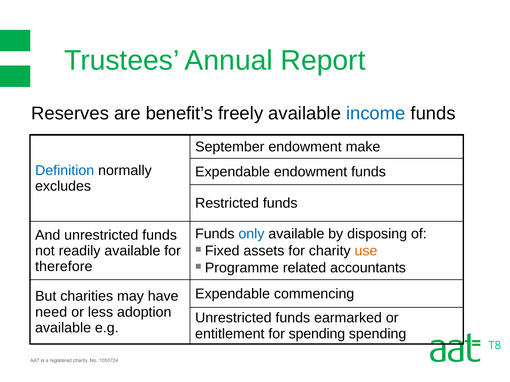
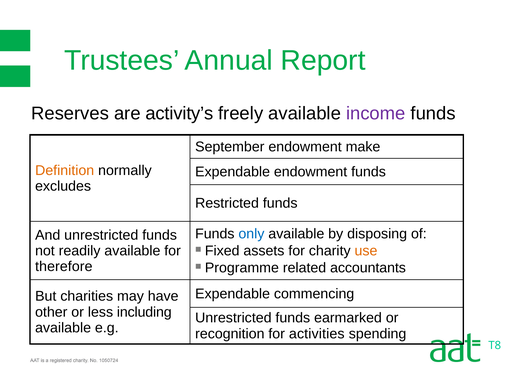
benefit’s: benefit’s -> activity’s
income colour: blue -> purple
Definition colour: blue -> orange
need: need -> other
adoption: adoption -> including
entitlement: entitlement -> recognition
for spending: spending -> activities
